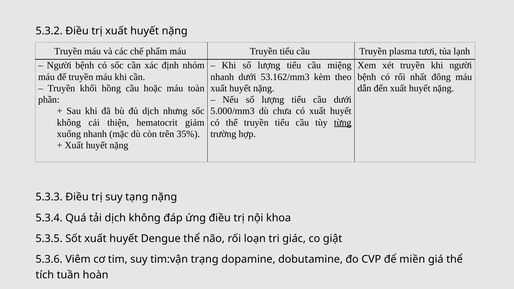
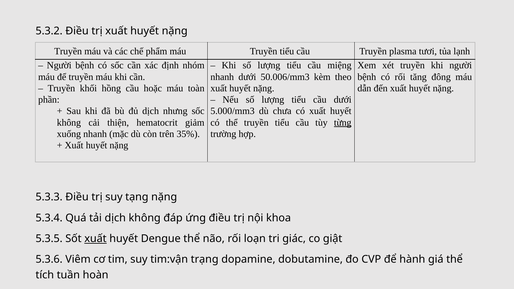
53.162/mm3: 53.162/mm3 -> 50.006/mm3
nhất: nhất -> tăng
xuất at (95, 239) underline: none -> present
miền: miền -> hành
